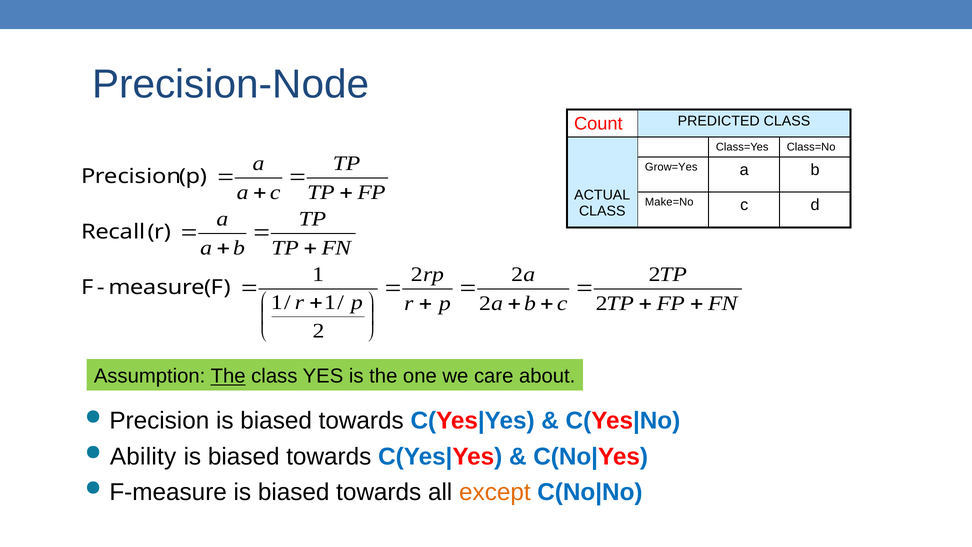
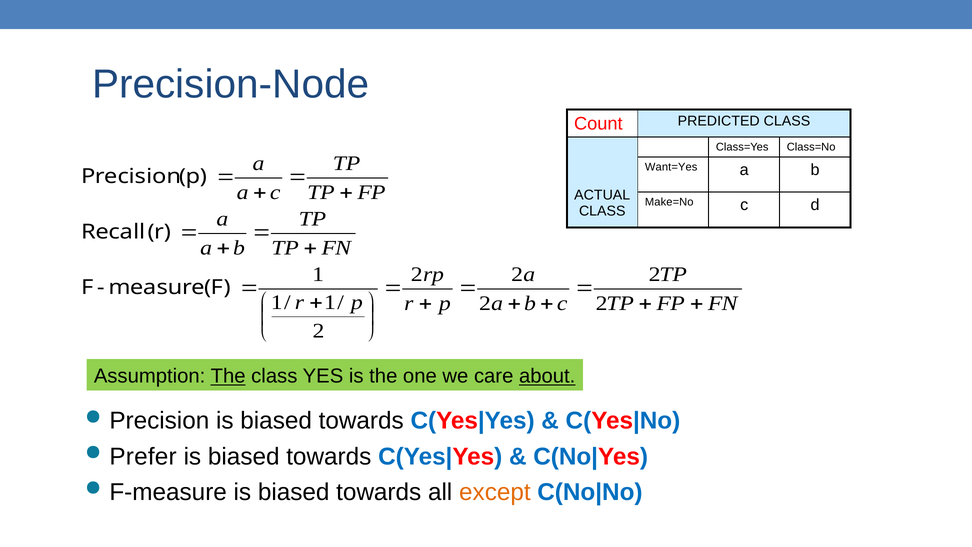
Grow=Yes: Grow=Yes -> Want=Yes
about underline: none -> present
Ability: Ability -> Prefer
